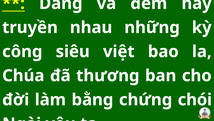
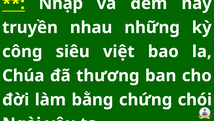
Dâng: Dâng -> Nhập
